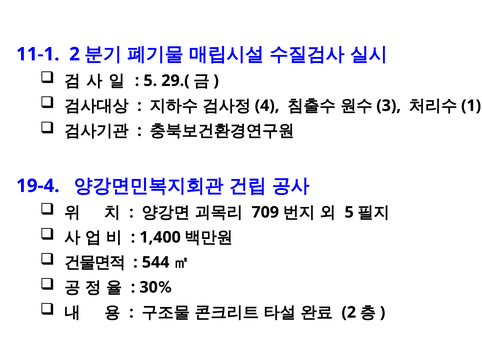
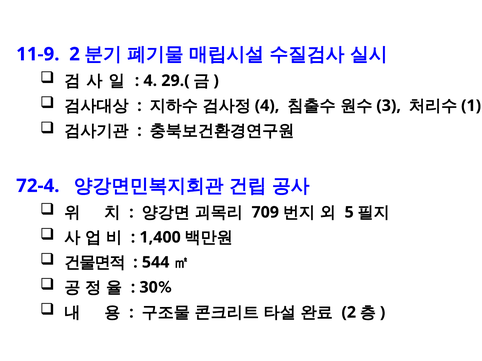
11-1: 11-1 -> 11-9
5 at (150, 81): 5 -> 4
19-4: 19-4 -> 72-4
